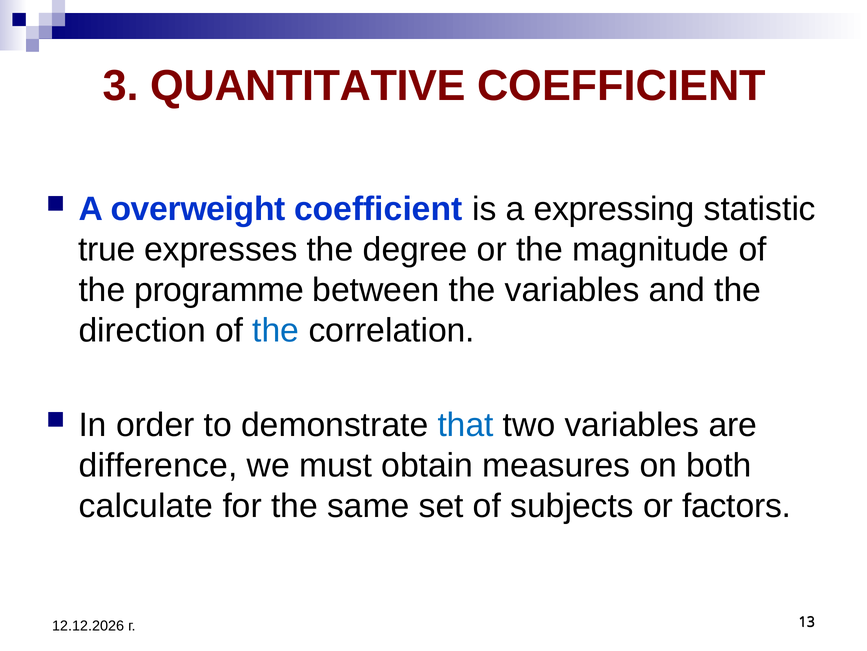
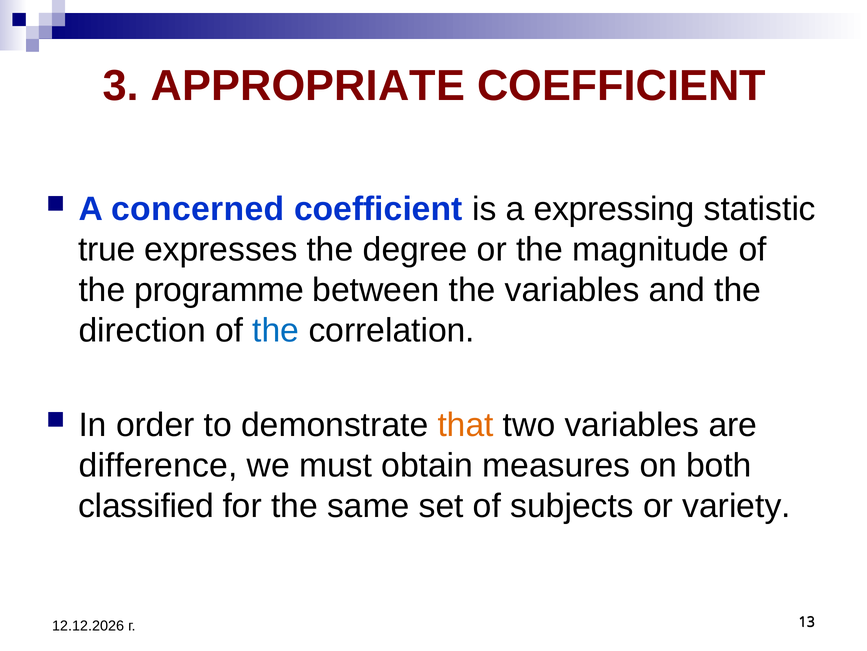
QUANTITATIVE: QUANTITATIVE -> APPROPRIATE
overweight: overweight -> concerned
that colour: blue -> orange
calculate: calculate -> classified
factors: factors -> variety
